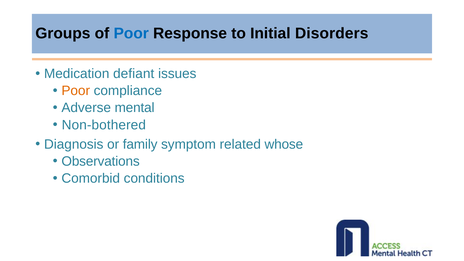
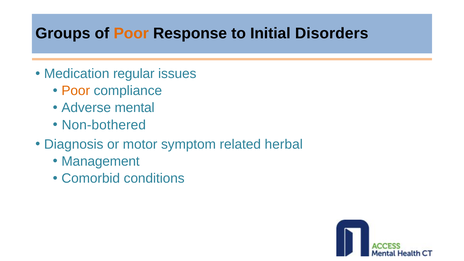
Poor at (131, 34) colour: blue -> orange
defiant: defiant -> regular
family: family -> motor
whose: whose -> herbal
Observations: Observations -> Management
